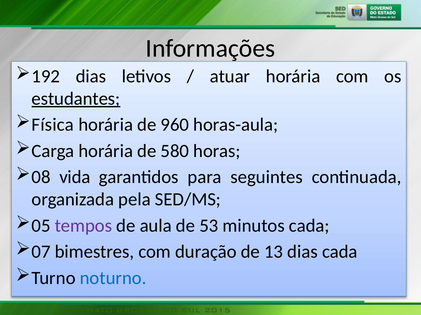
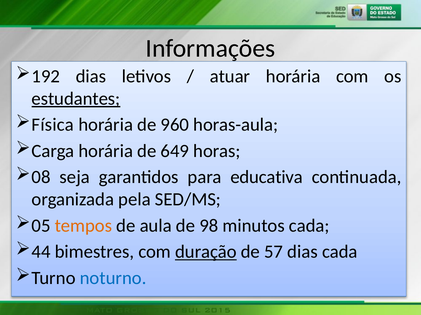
580: 580 -> 649
vida: vida -> seja
seguintes: seguintes -> educativa
tempos colour: purple -> orange
53: 53 -> 98
07: 07 -> 44
duração underline: none -> present
13: 13 -> 57
